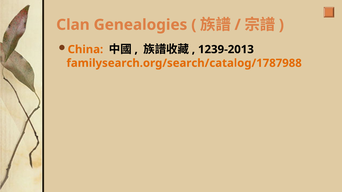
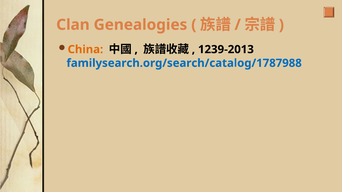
familysearch.org/search/catalog/1787988 colour: orange -> blue
